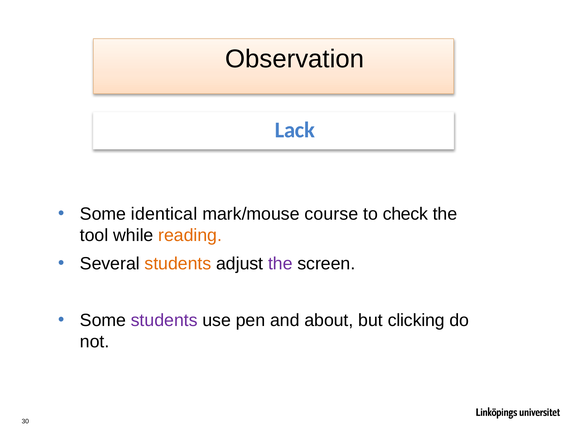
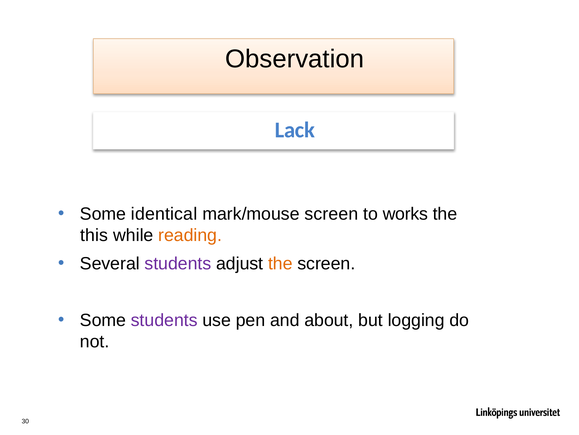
mark/mouse course: course -> screen
check: check -> works
tool: tool -> this
students at (178, 263) colour: orange -> purple
the at (280, 263) colour: purple -> orange
clicking: clicking -> logging
